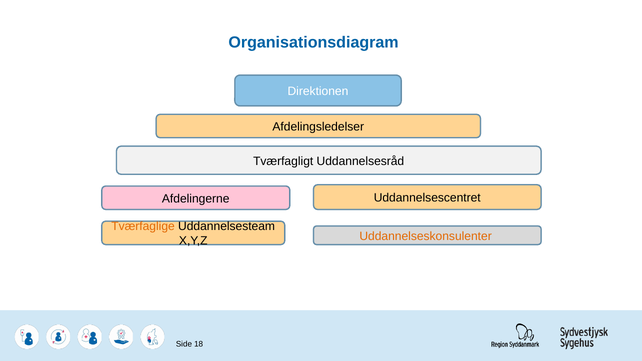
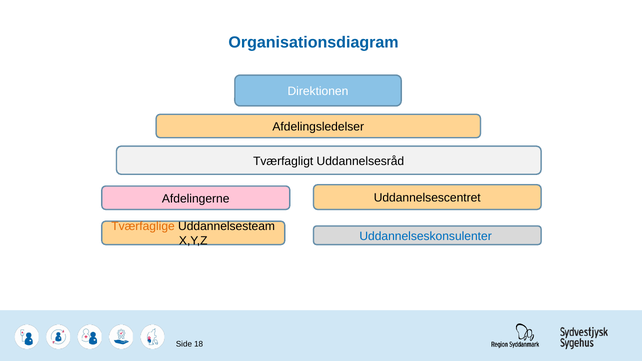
Uddannelseskonsulenter colour: orange -> blue
